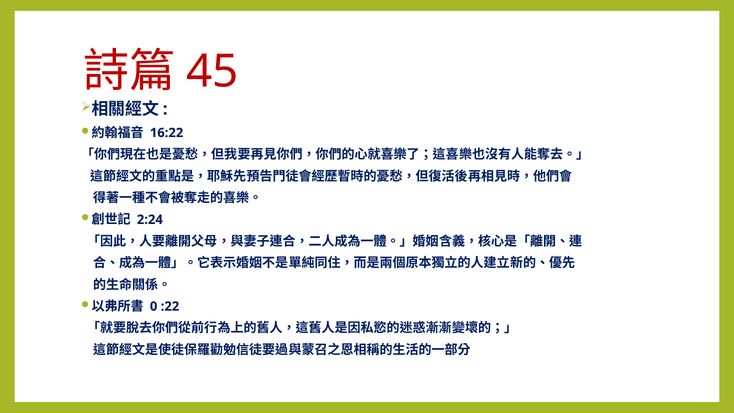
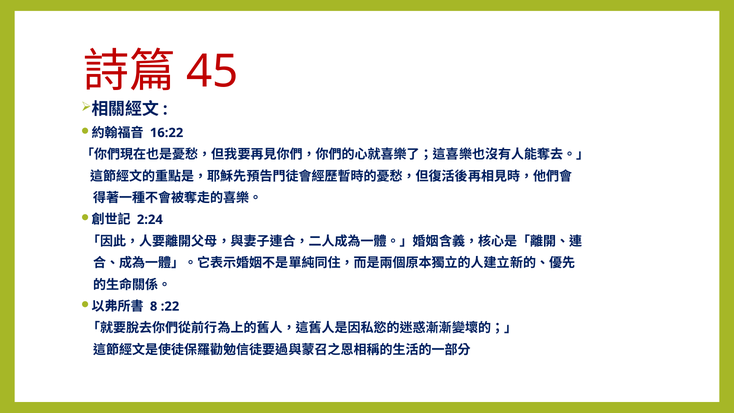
0: 0 -> 8
